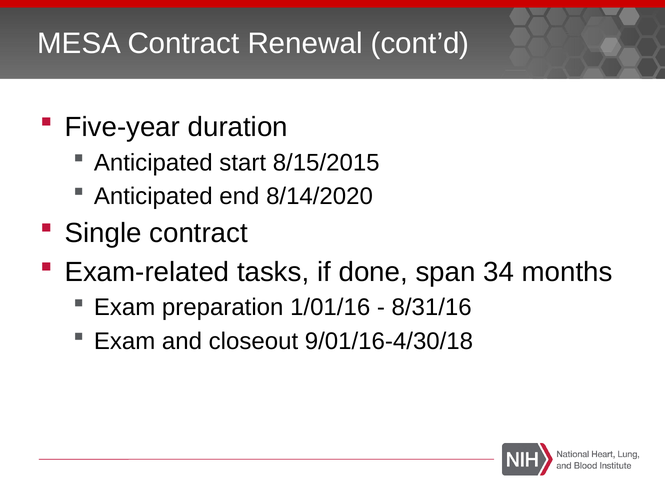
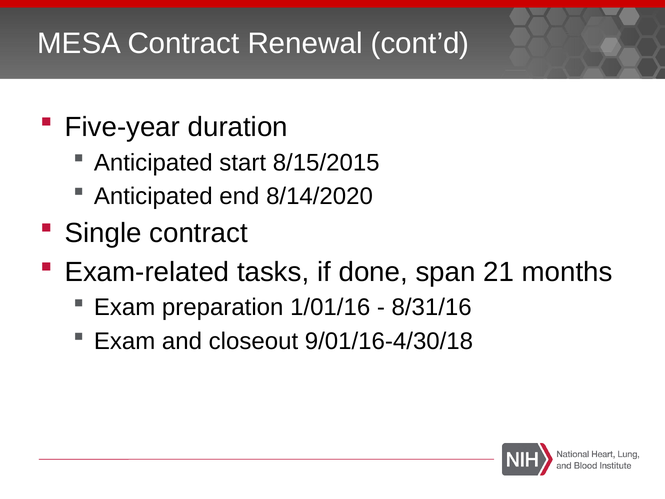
34: 34 -> 21
